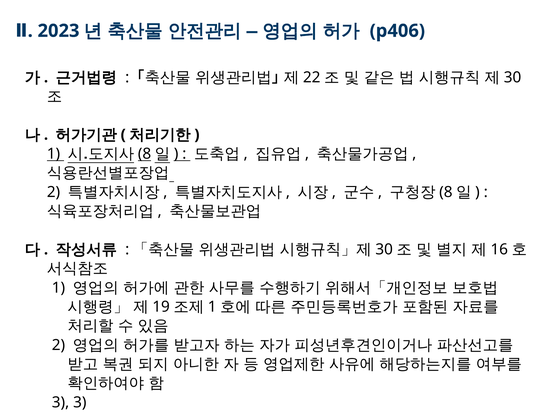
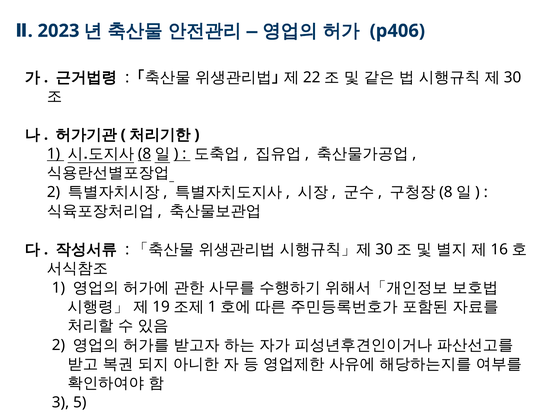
3 3: 3 -> 5
